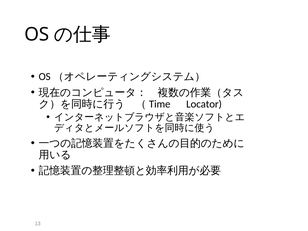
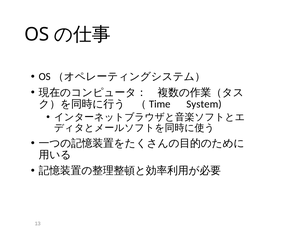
Locator: Locator -> System
